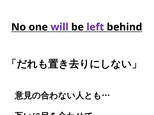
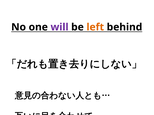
left colour: purple -> orange
